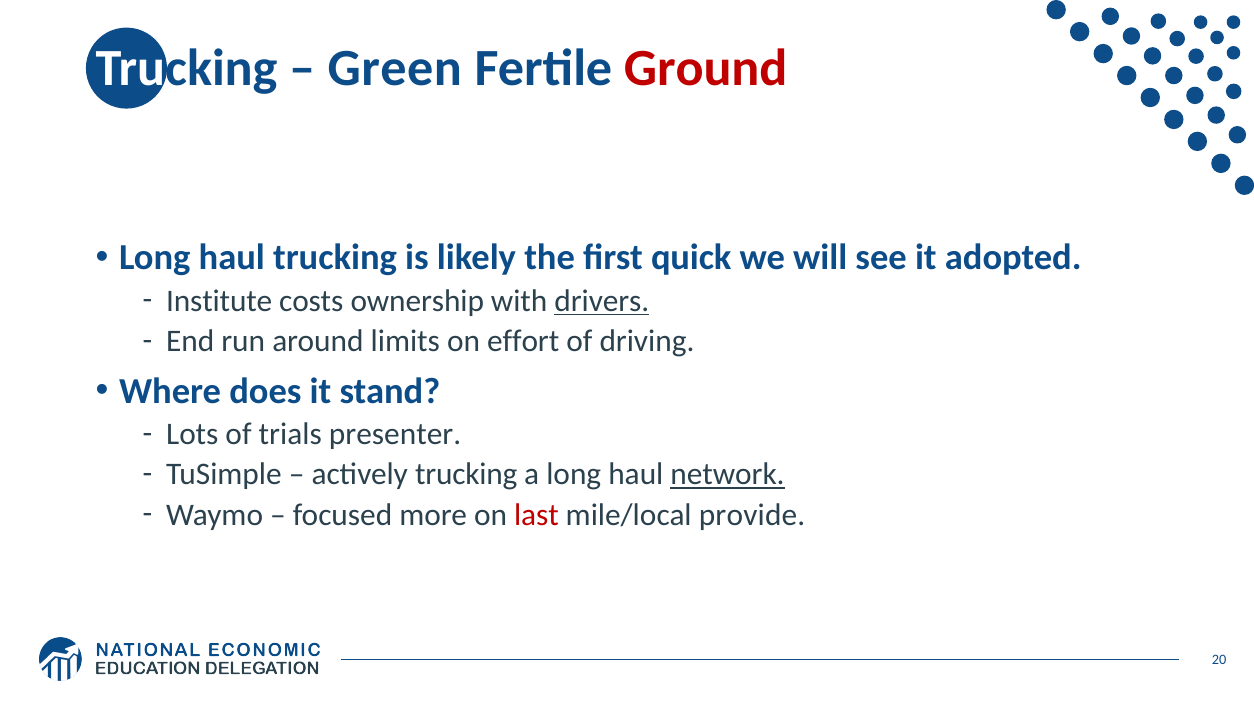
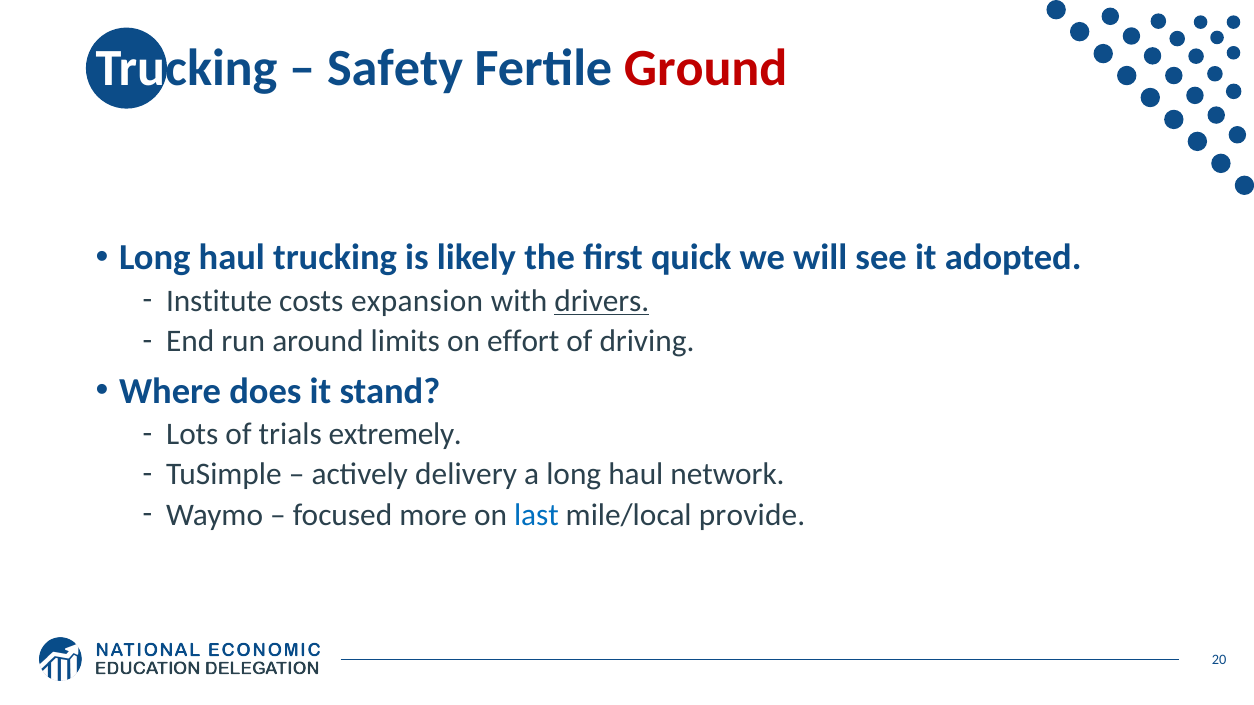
Green: Green -> Safety
ownership: ownership -> expansion
presenter: presenter -> extremely
actively trucking: trucking -> delivery
network underline: present -> none
last colour: red -> blue
